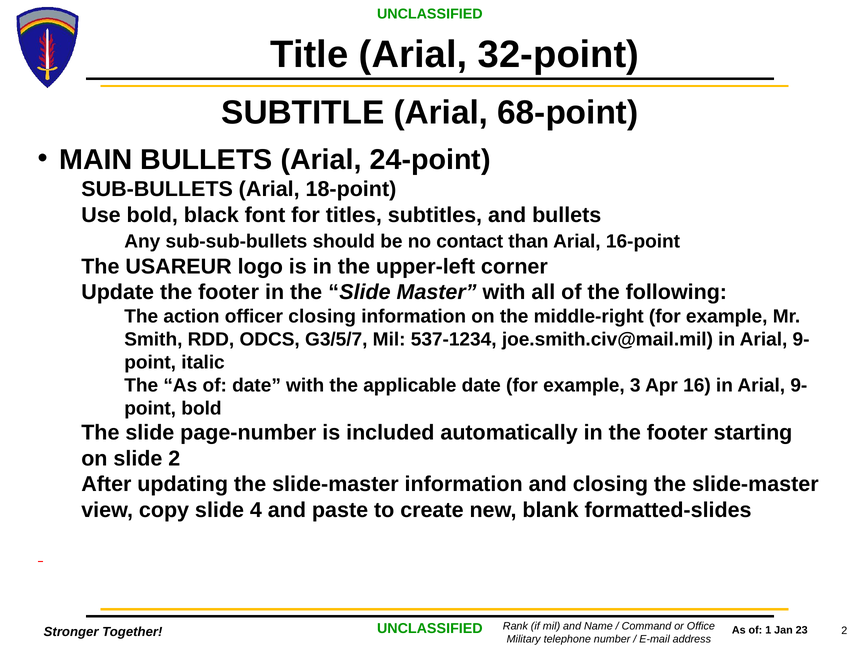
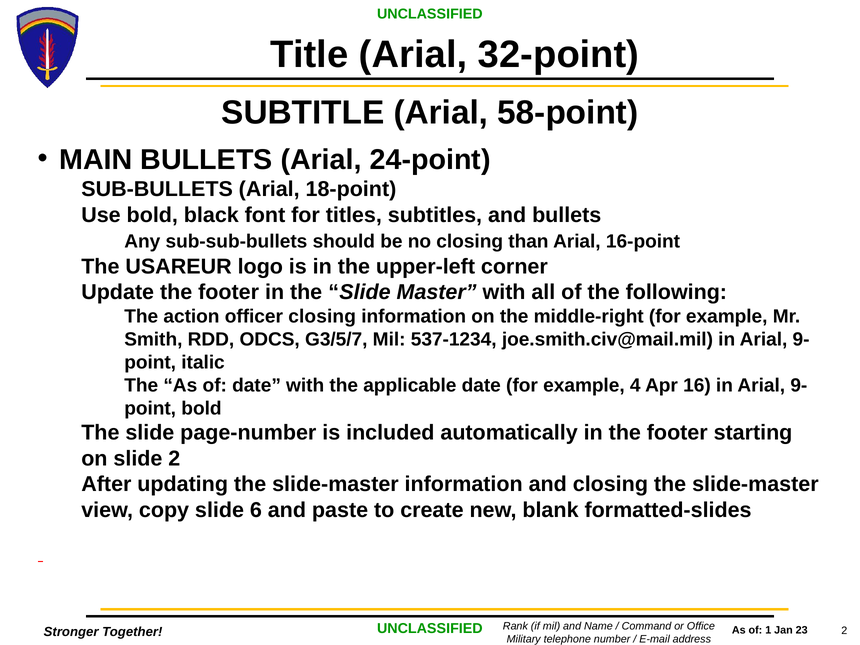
68-point: 68-point -> 58-point
no contact: contact -> closing
3: 3 -> 4
4: 4 -> 6
